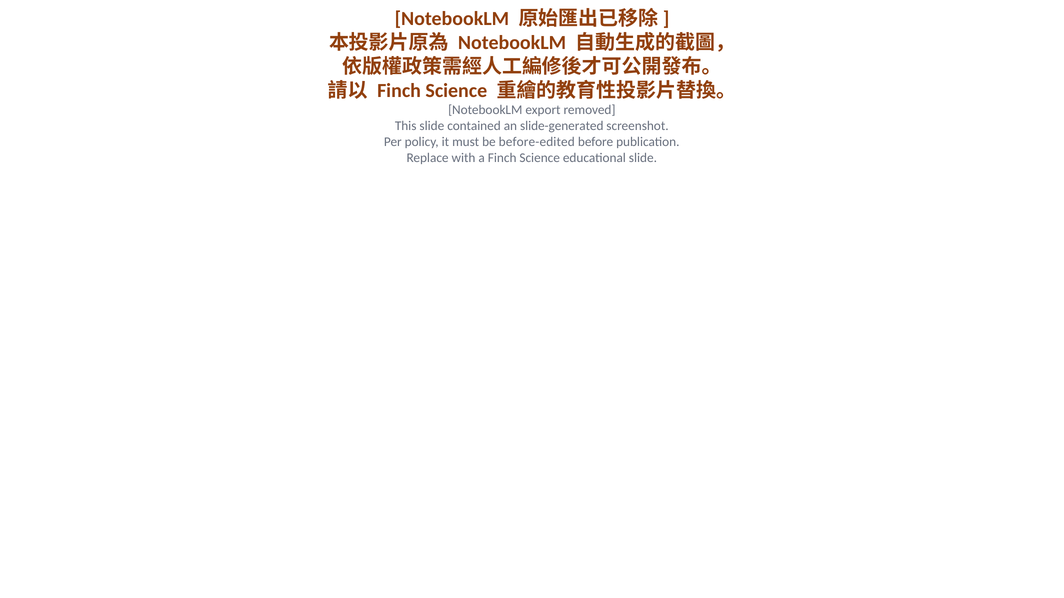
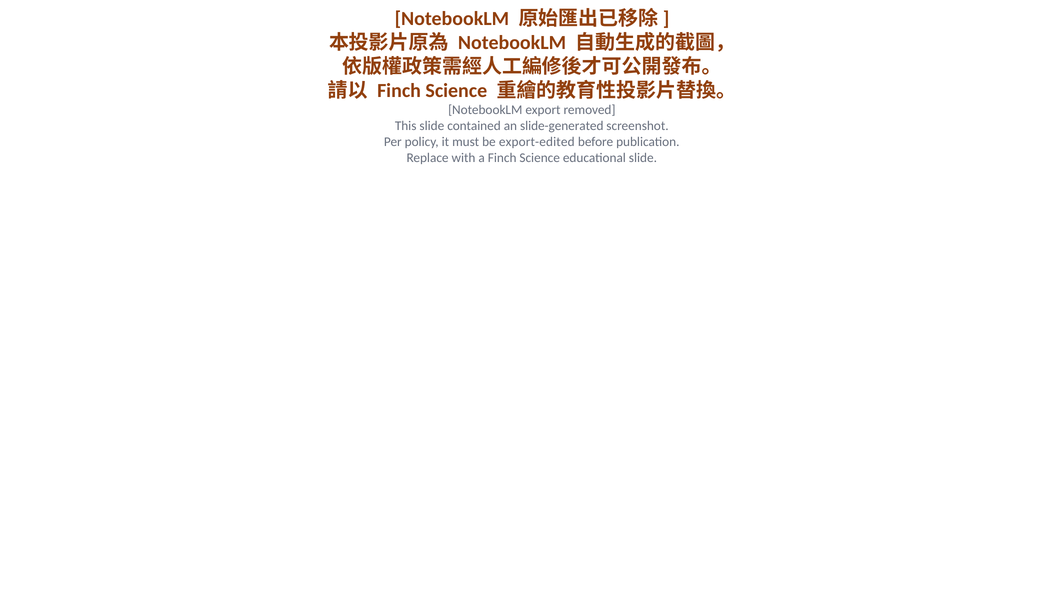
before-edited: before-edited -> export-edited
